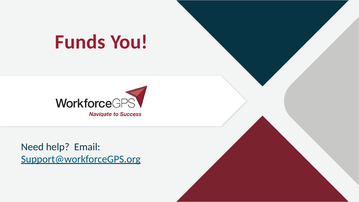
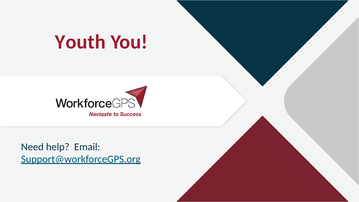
Funds: Funds -> Youth
